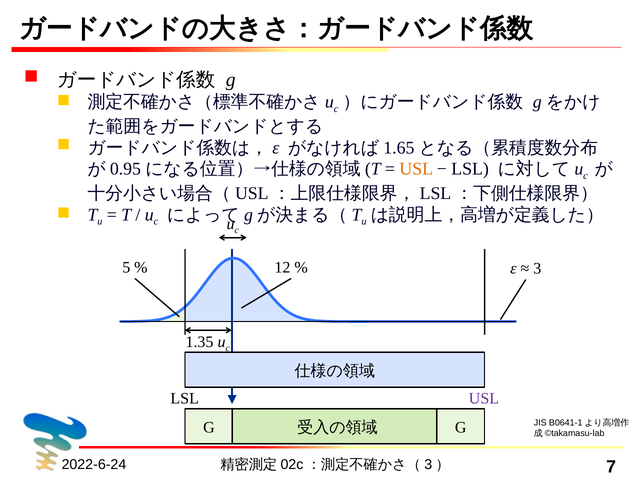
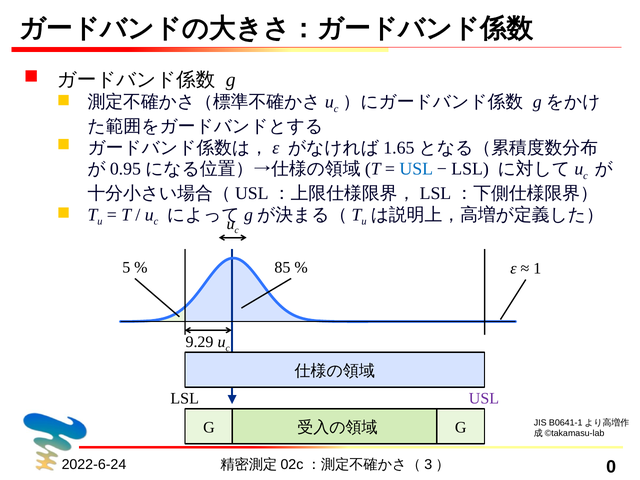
USL at (416, 169) colour: orange -> blue
12: 12 -> 85
3: 3 -> 1
1.35: 1.35 -> 9.29
7: 7 -> 0
